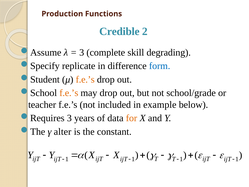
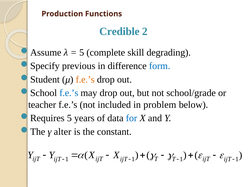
3 at (82, 52): 3 -> 5
replicate: replicate -> previous
f.e.’s at (69, 93) colour: orange -> blue
example: example -> problem
3 at (69, 118): 3 -> 5
for colour: orange -> blue
